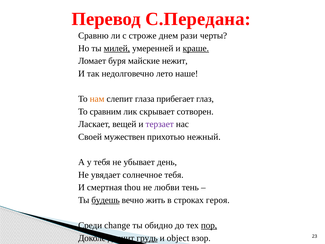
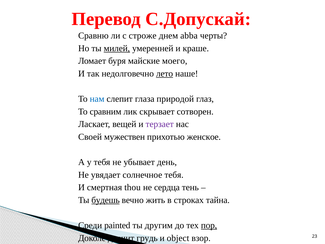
С.Передана: С.Передана -> С.Допускай
рази: рази -> abba
краше underline: present -> none
нежит: нежит -> моего
лето underline: none -> present
нам colour: orange -> blue
прибегает: прибегает -> природой
нежный: нежный -> женское
любви: любви -> сердца
героя: героя -> тайна
change: change -> painted
обидно: обидно -> другим
грудь underline: present -> none
